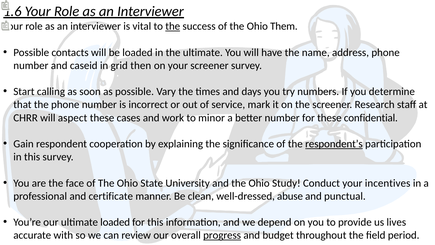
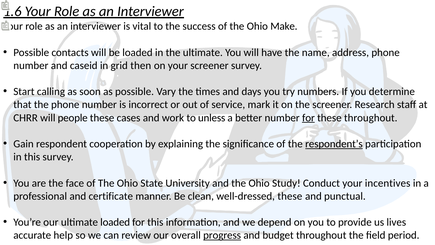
the at (173, 26) underline: present -> none
Them: Them -> Make
aspect: aspect -> people
minor: minor -> unless
for at (308, 118) underline: none -> present
these confidential: confidential -> throughout
well-dressed abuse: abuse -> these
with: with -> help
